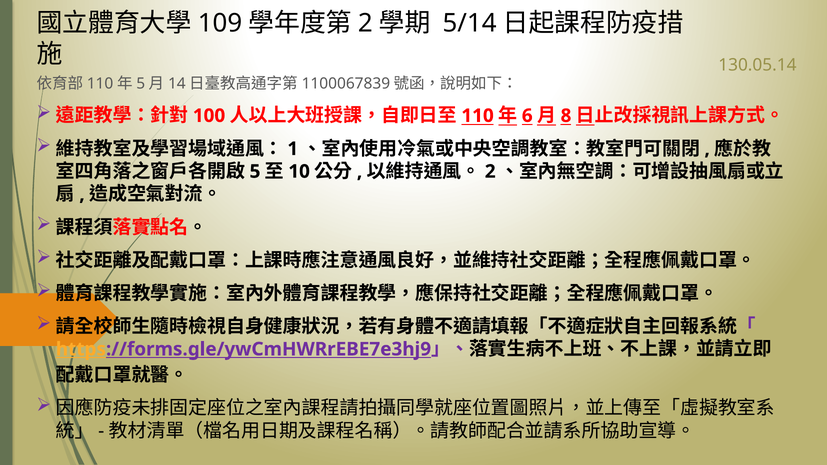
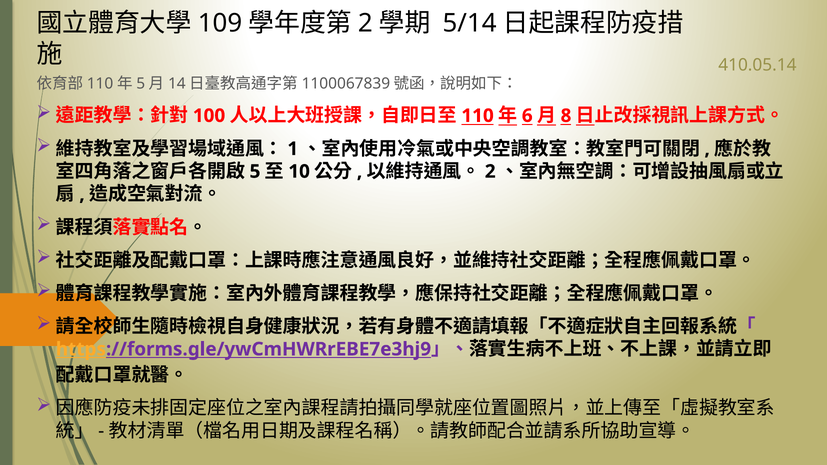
130.05.14: 130.05.14 -> 410.05.14
